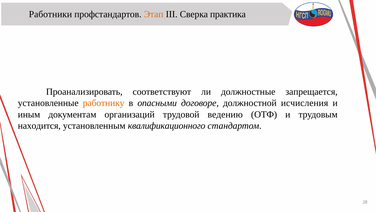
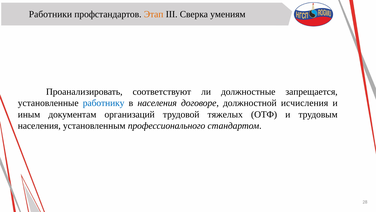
практика: практика -> умениям
работнику colour: orange -> blue
в опасными: опасными -> населения
ведению: ведению -> тяжелых
находится at (39, 125): находится -> населения
квалификационного: квалификационного -> профессионального
